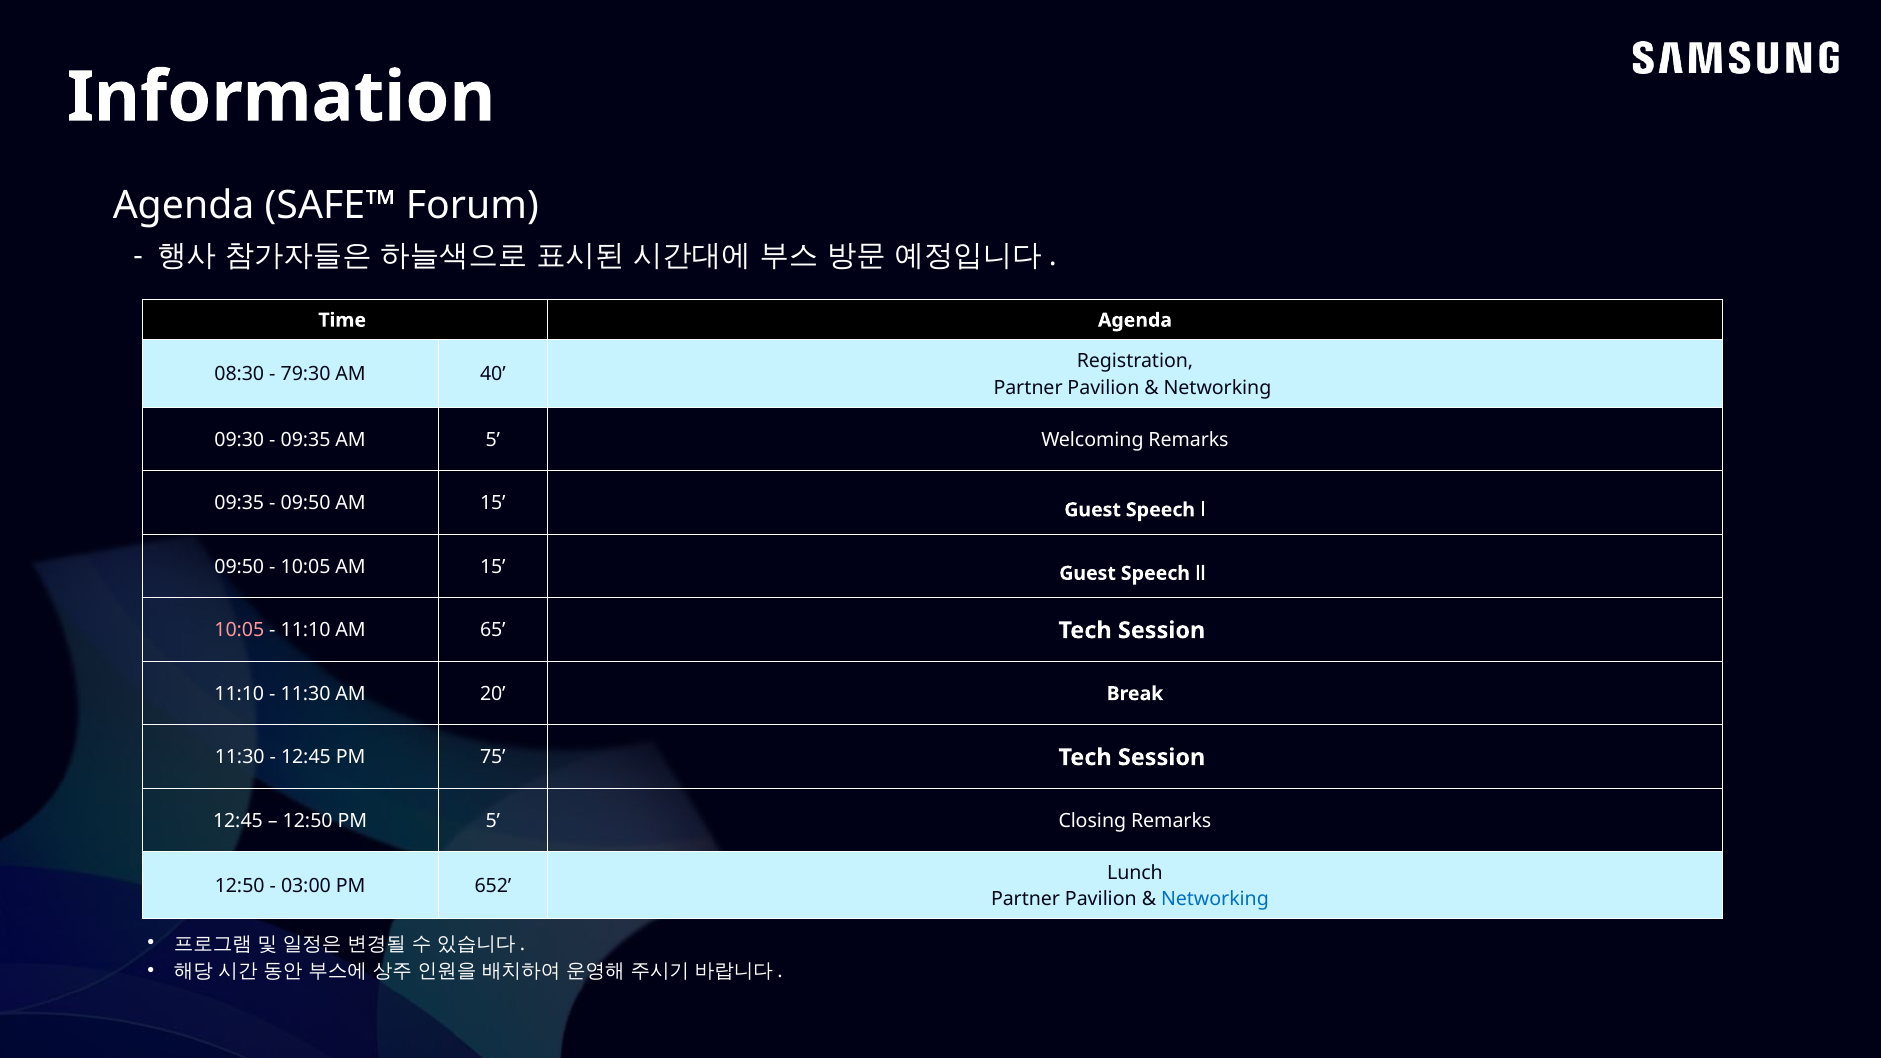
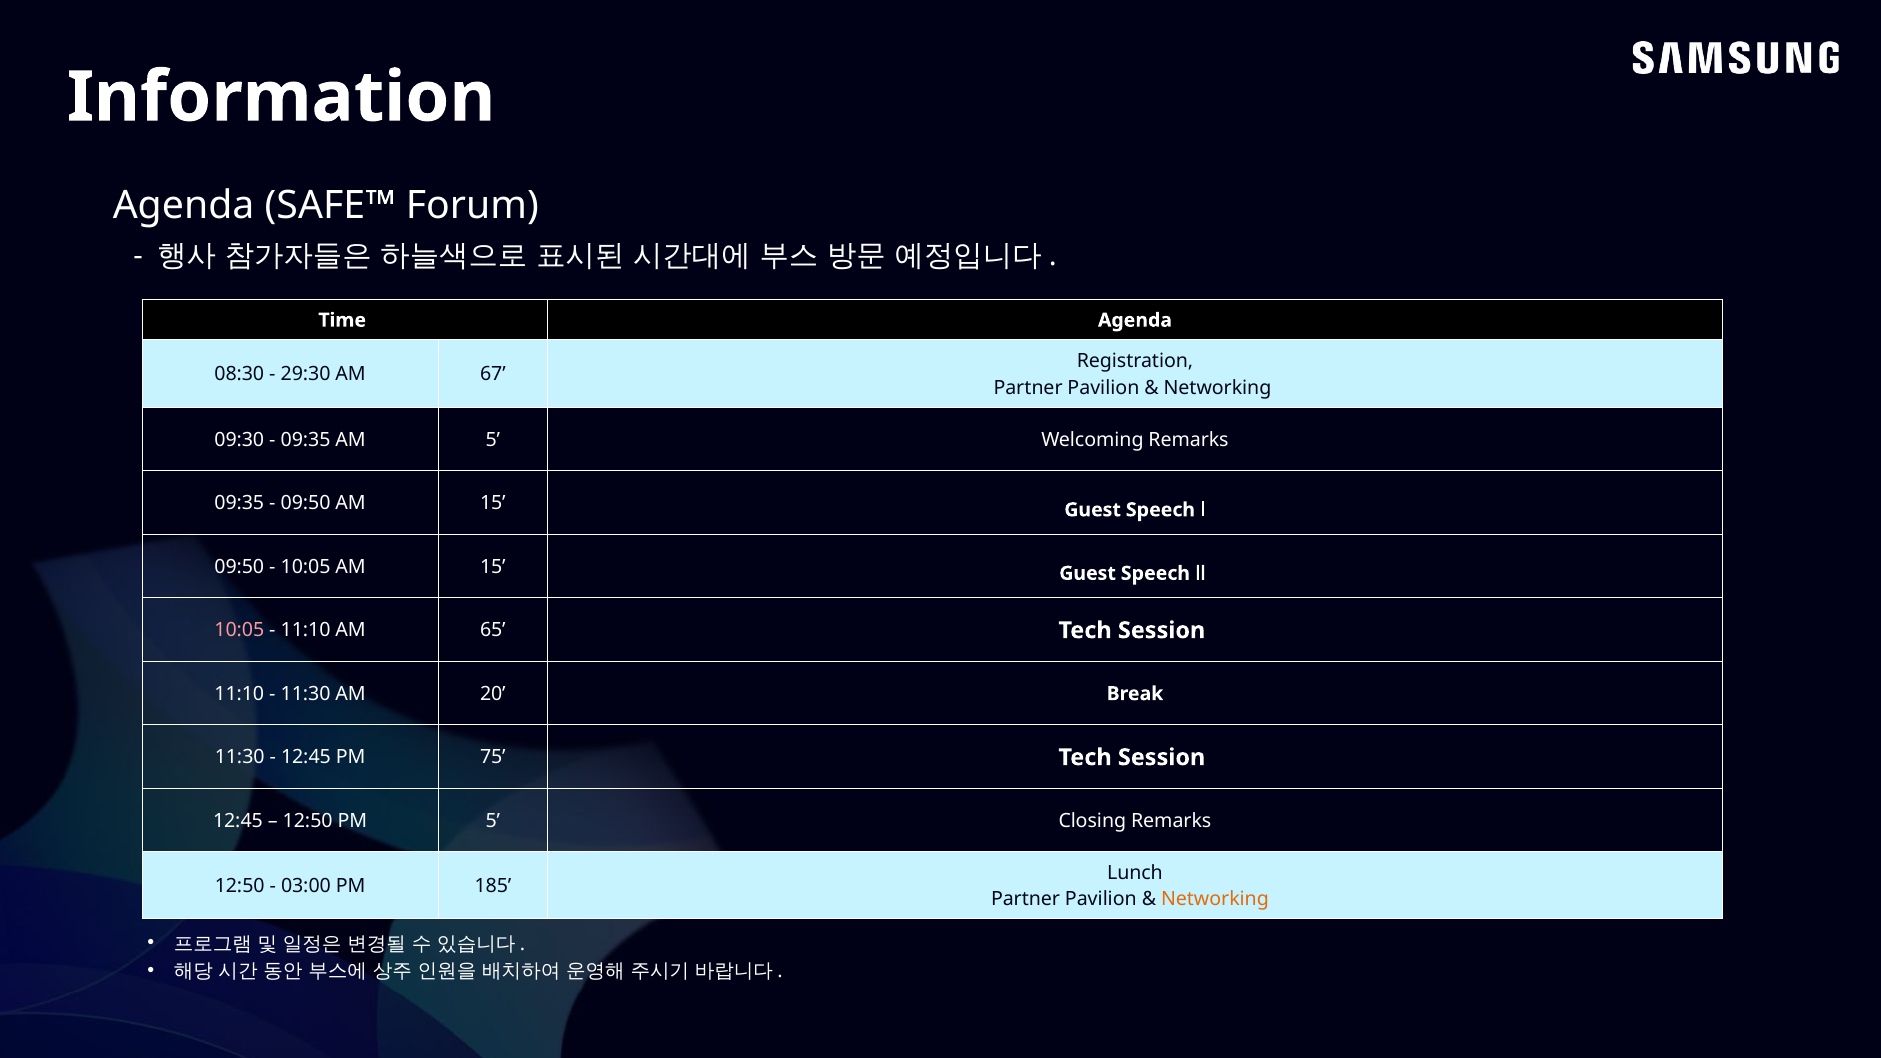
79:30: 79:30 -> 29:30
40: 40 -> 67
652: 652 -> 185
Networking at (1215, 899) colour: blue -> orange
